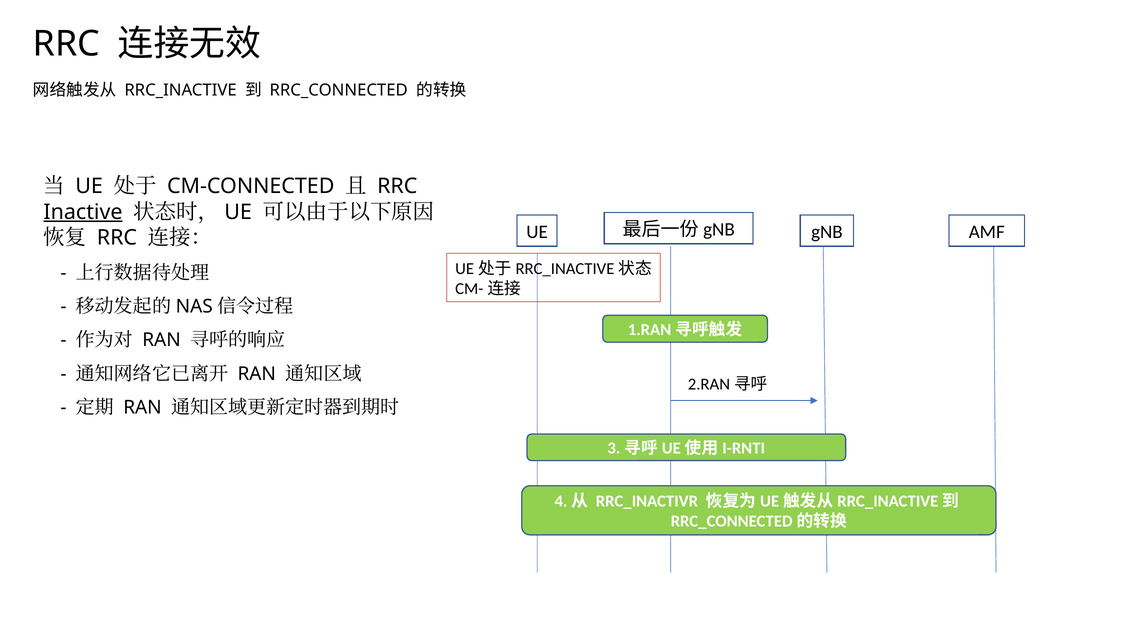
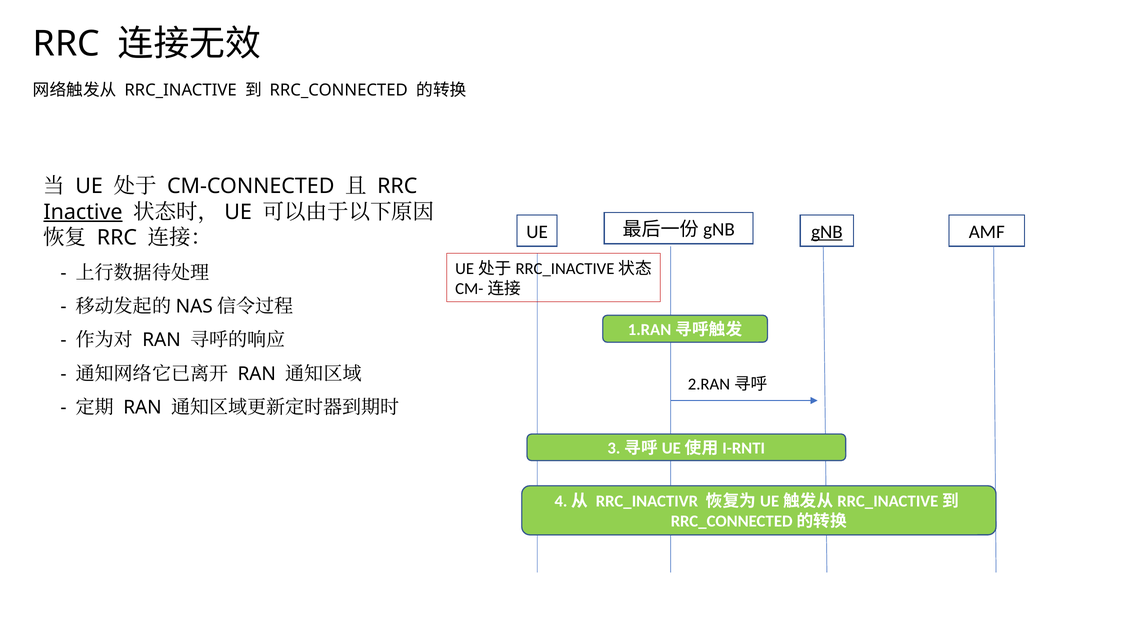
gNB underline: none -> present
